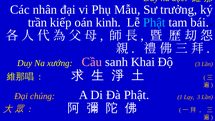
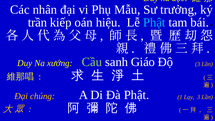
kinh: kinh -> hiệu
Cầu colour: pink -> light green
Khai: Khai -> Giáo
